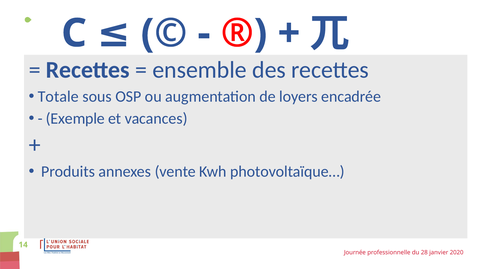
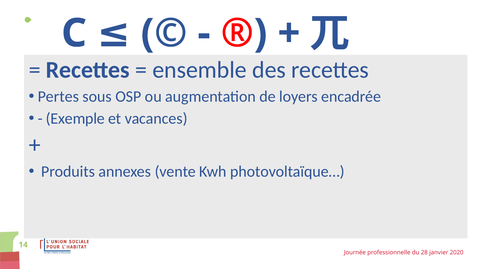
Totale: Totale -> Pertes
